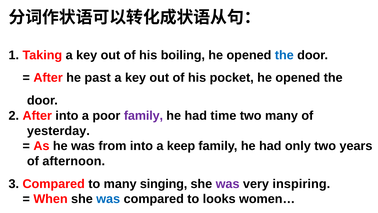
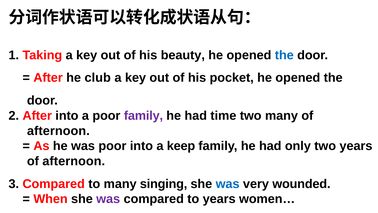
boiling: boiling -> beauty
past: past -> club
yesterday at (58, 131): yesterday -> afternoon
was from: from -> poor
was at (228, 184) colour: purple -> blue
inspiring: inspiring -> wounded
was at (108, 199) colour: blue -> purple
to looks: looks -> years
